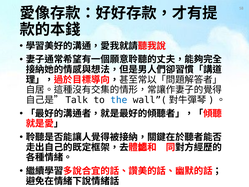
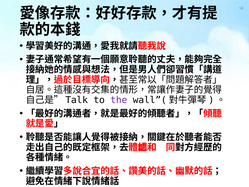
the colour: blue -> purple
